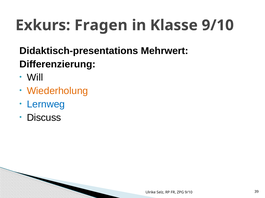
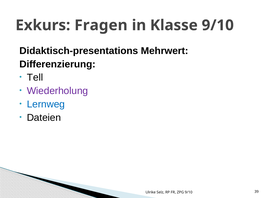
Will: Will -> Tell
Wiederholung colour: orange -> purple
Discuss: Discuss -> Dateien
